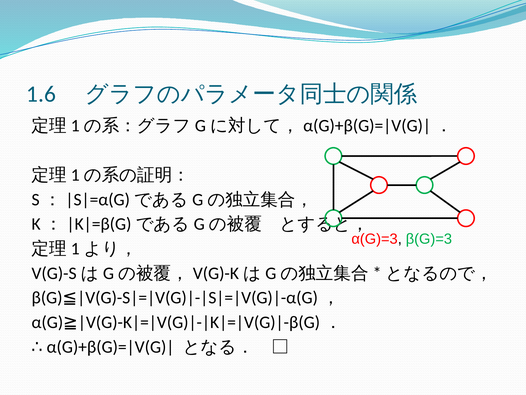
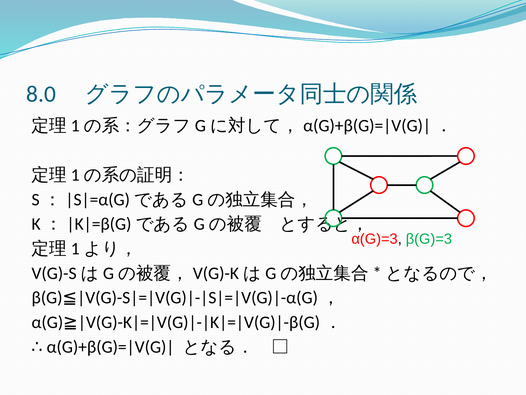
1.6: 1.6 -> 8.0
